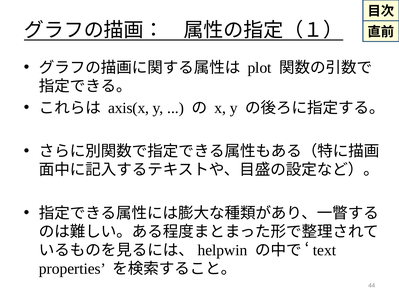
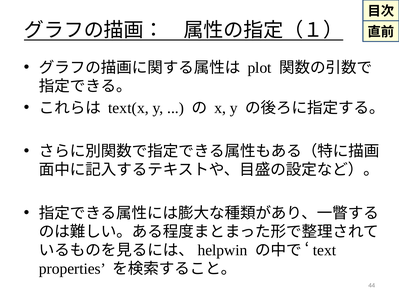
axis(x: axis(x -> text(x
